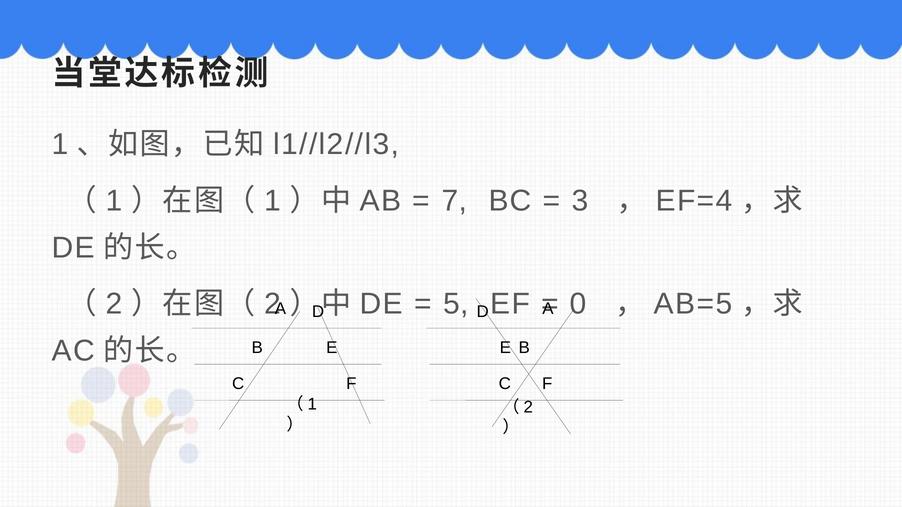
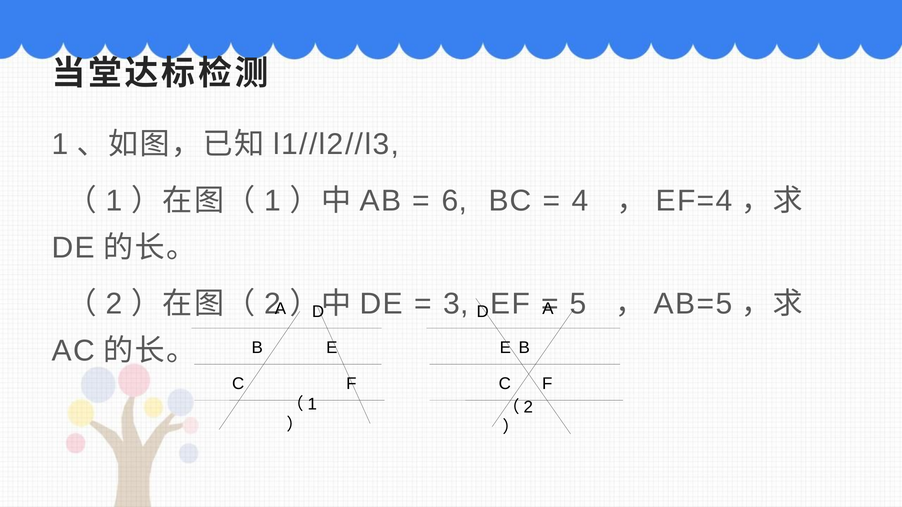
7: 7 -> 6
3: 3 -> 4
5: 5 -> 3
0: 0 -> 5
